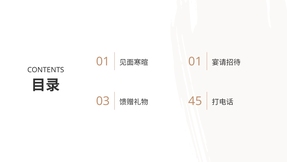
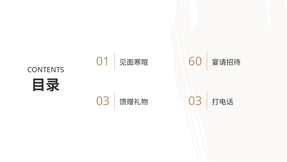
01 at (195, 61): 01 -> 60
45 at (195, 101): 45 -> 03
